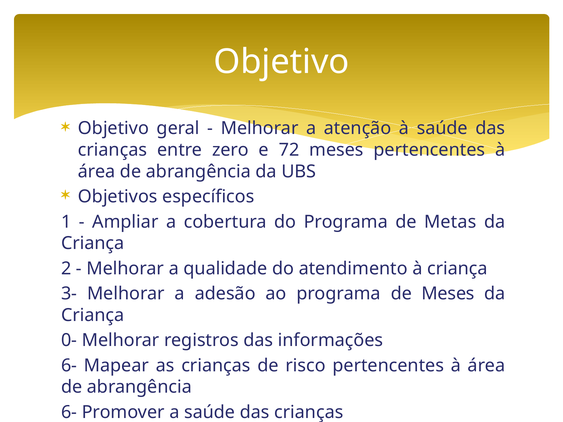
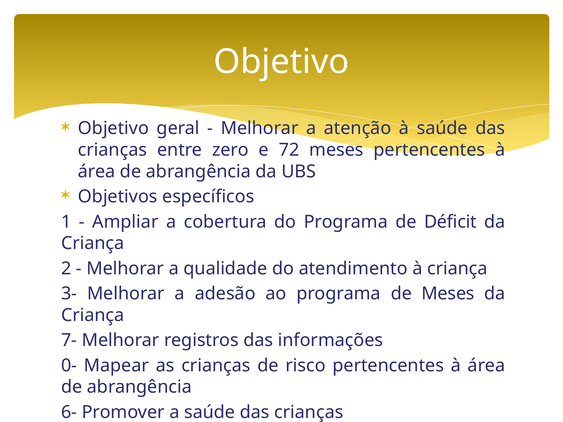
Metas: Metas -> Déficit
0-: 0- -> 7-
6- at (69, 366): 6- -> 0-
